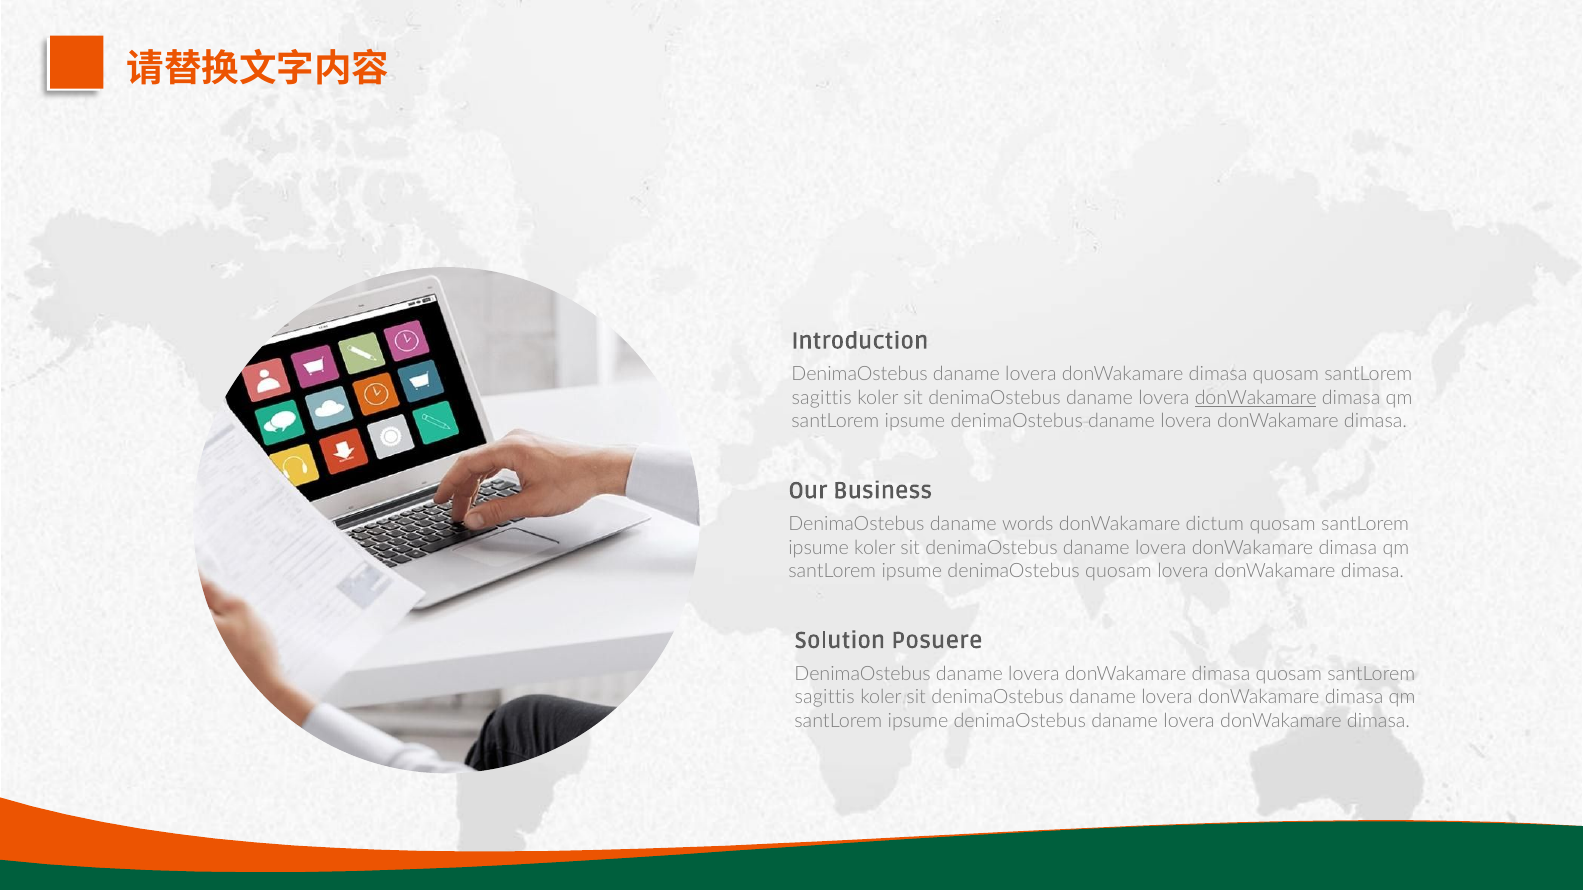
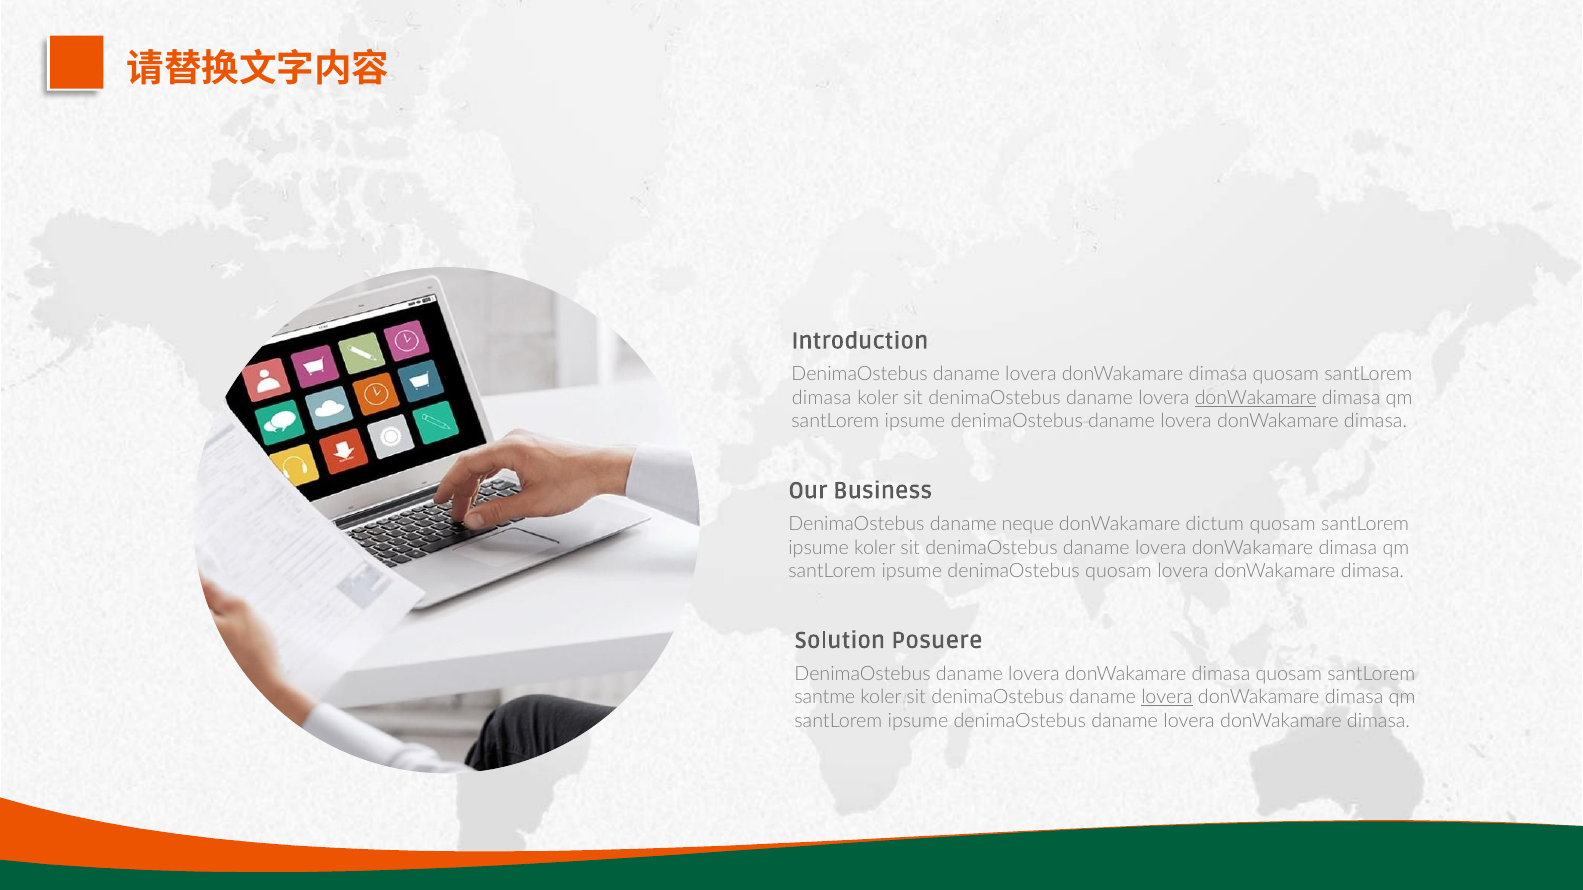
sagittis at (822, 398): sagittis -> dimasa
words: words -> neque
sagittis at (825, 698): sagittis -> santme
lovera at (1167, 698) underline: none -> present
